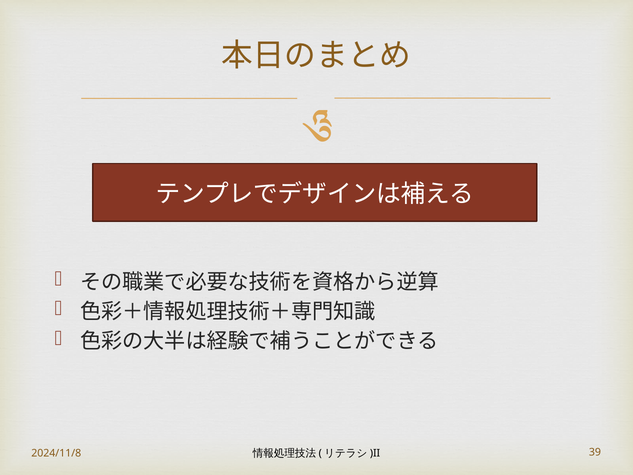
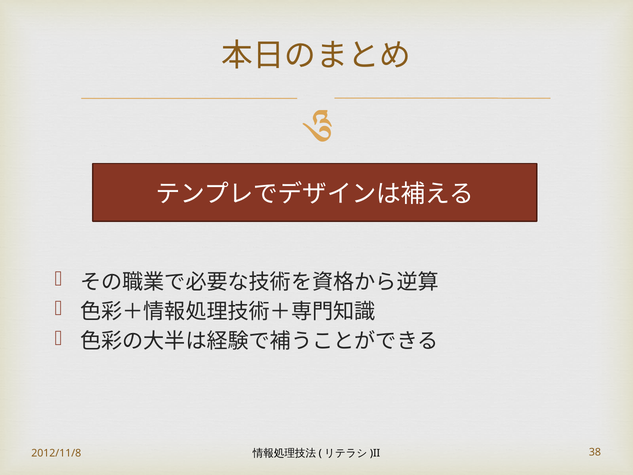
2024/11/8: 2024/11/8 -> 2012/11/8
39: 39 -> 38
